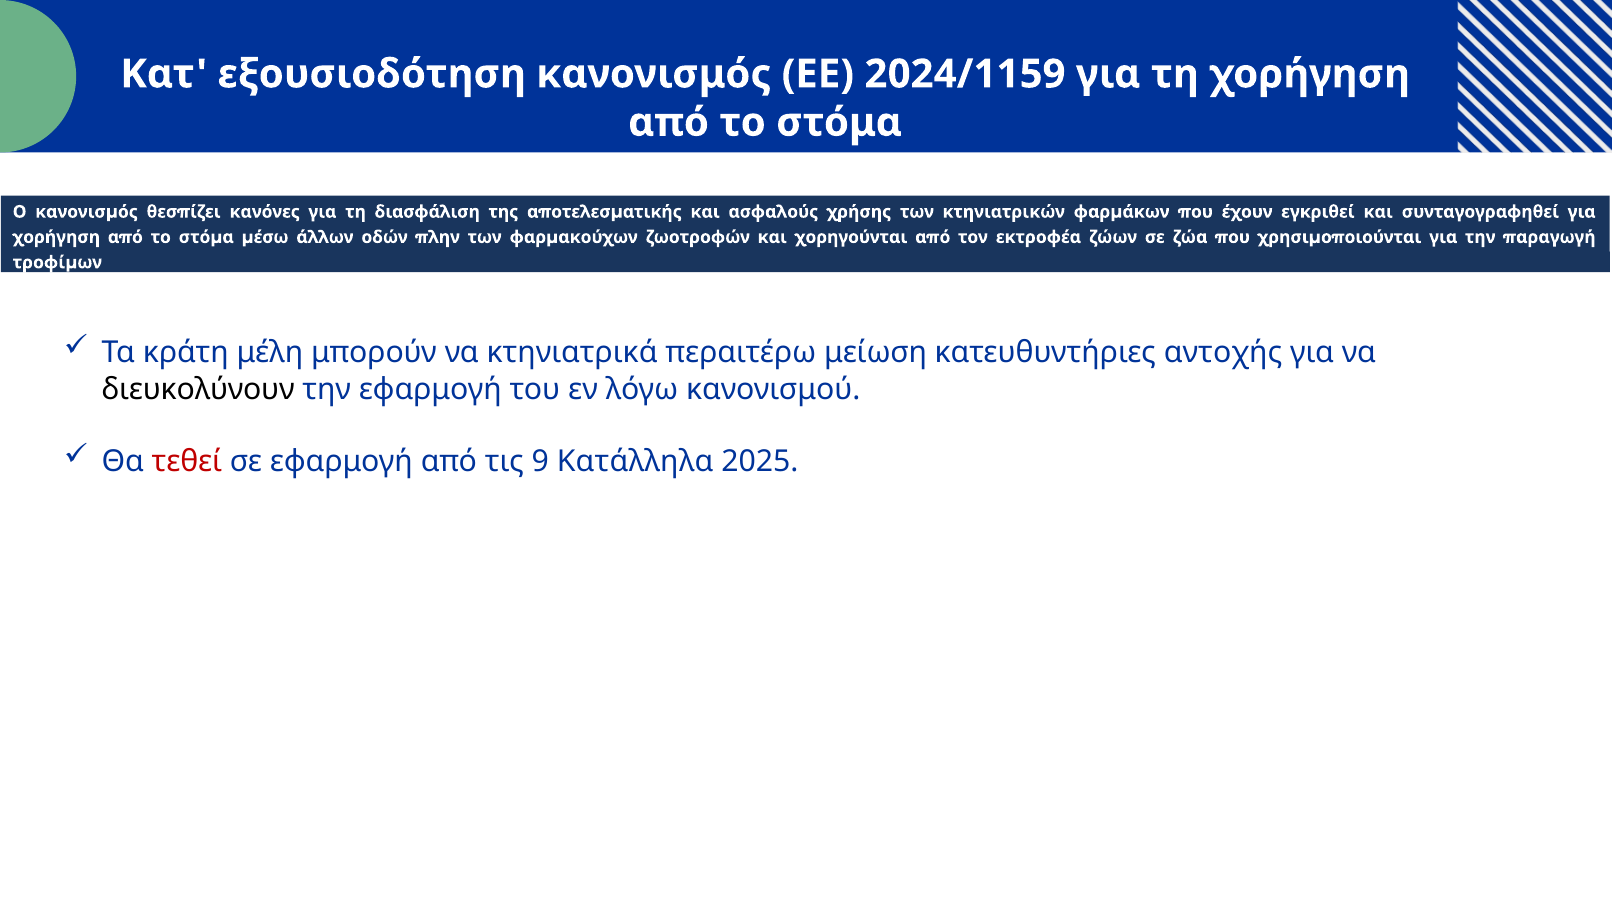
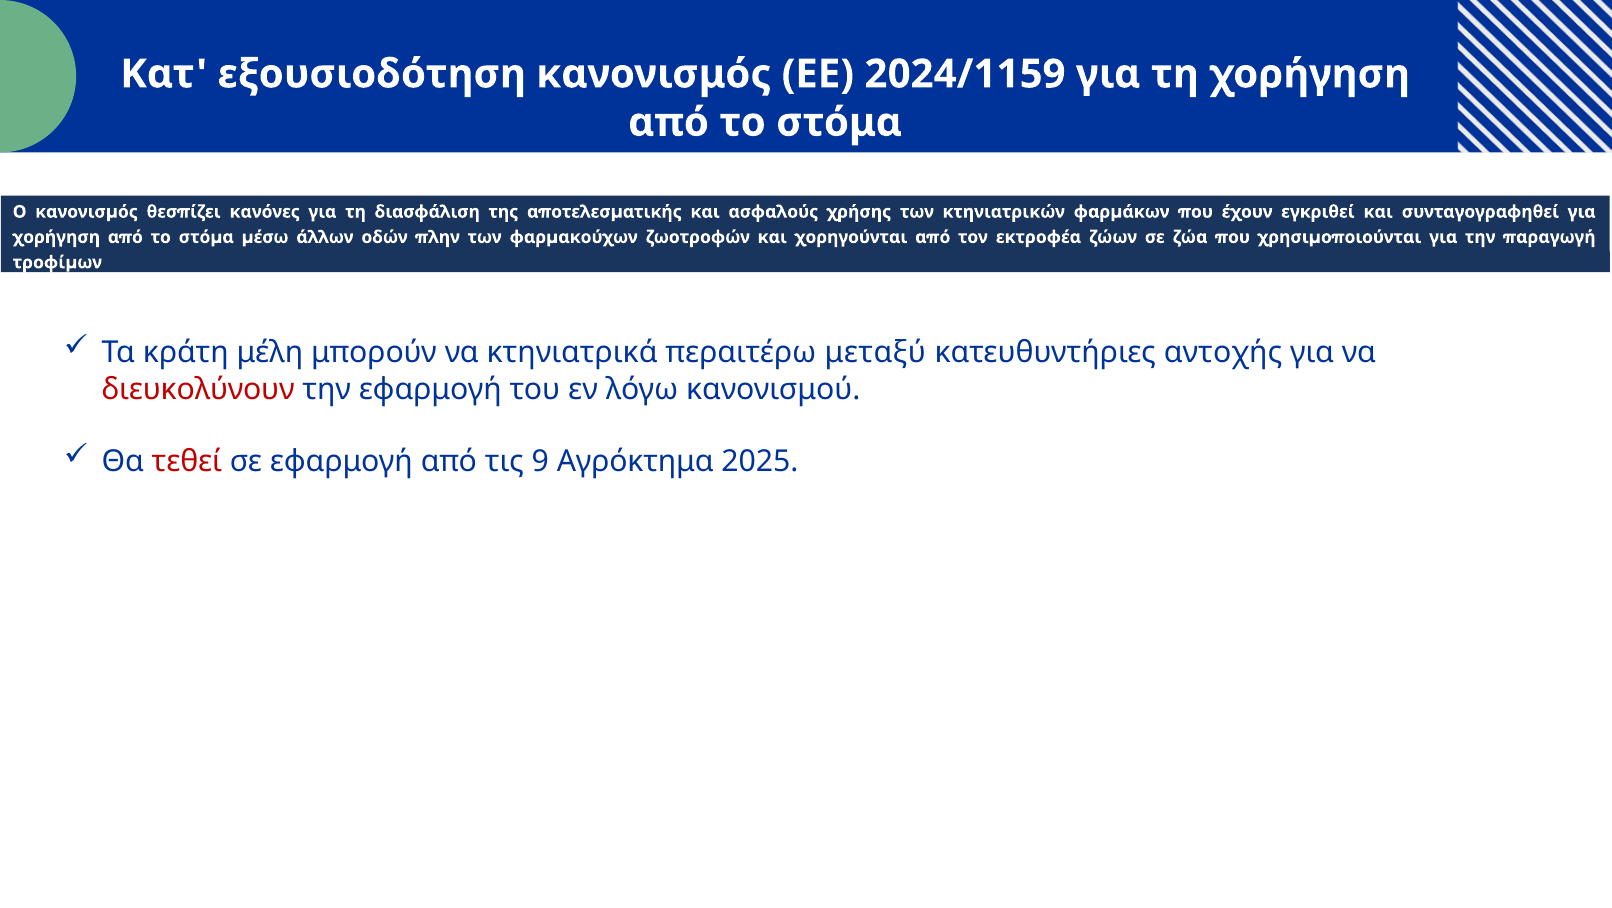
μείωση: μείωση -> μεταξύ
διευκολύνουν colour: black -> red
Κατάλληλα: Κατάλληλα -> Αγρόκτημα
